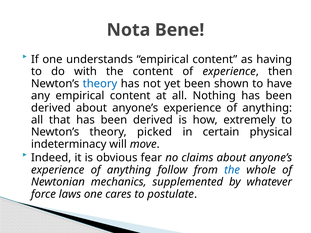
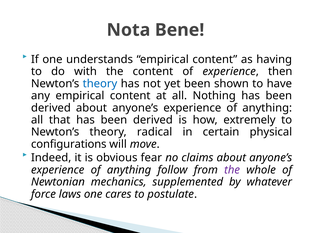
picked: picked -> radical
indeterminacy: indeterminacy -> configurations
the at (232, 170) colour: blue -> purple
